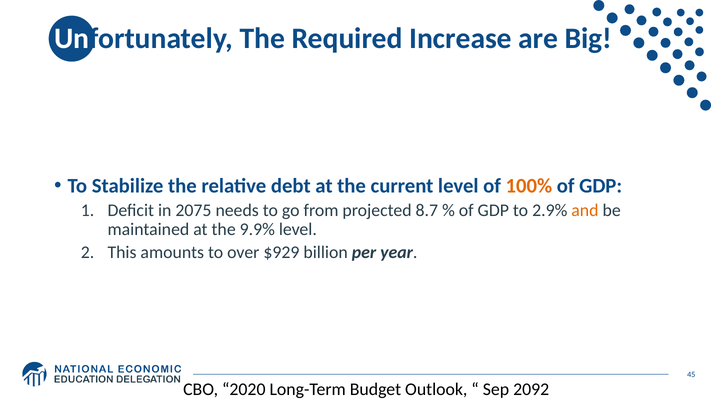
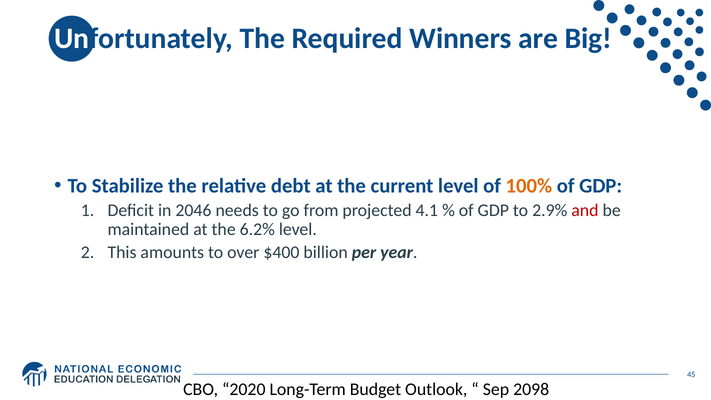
Increase: Increase -> Winners
2075: 2075 -> 2046
8.7: 8.7 -> 4.1
and colour: orange -> red
9.9%: 9.9% -> 6.2%
$929: $929 -> $400
2092: 2092 -> 2098
